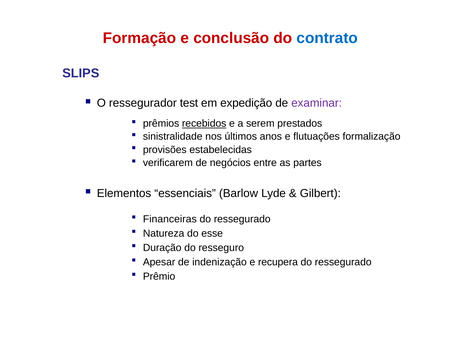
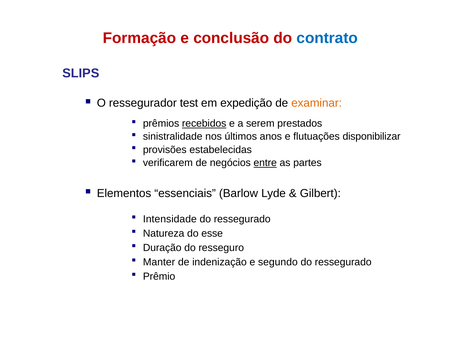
examinar colour: purple -> orange
formalização: formalização -> disponibilizar
entre underline: none -> present
Financeiras: Financeiras -> Intensidade
Apesar: Apesar -> Manter
recupera: recupera -> segundo
